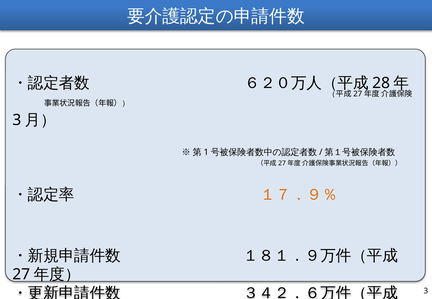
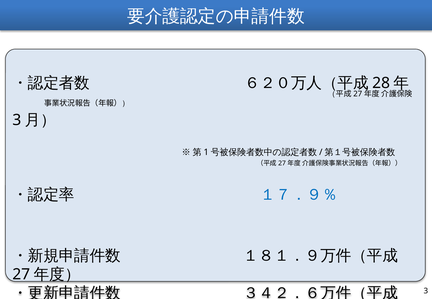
１７．９％ colour: orange -> blue
